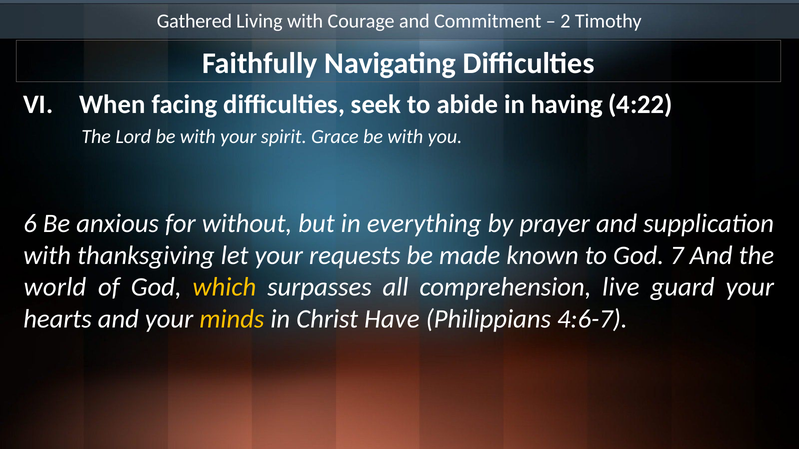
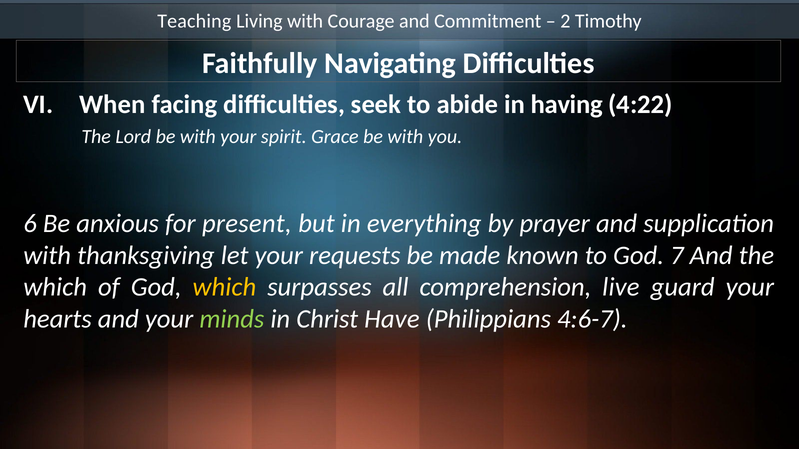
Gathered: Gathered -> Teaching
without: without -> present
world at (55, 287): world -> which
minds colour: yellow -> light green
